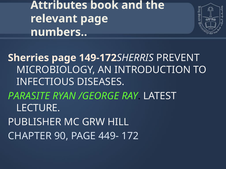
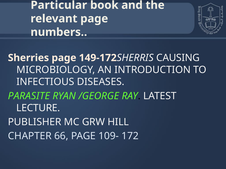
Attributes: Attributes -> Particular
PREVENT: PREVENT -> CAUSING
90: 90 -> 66
449-: 449- -> 109-
